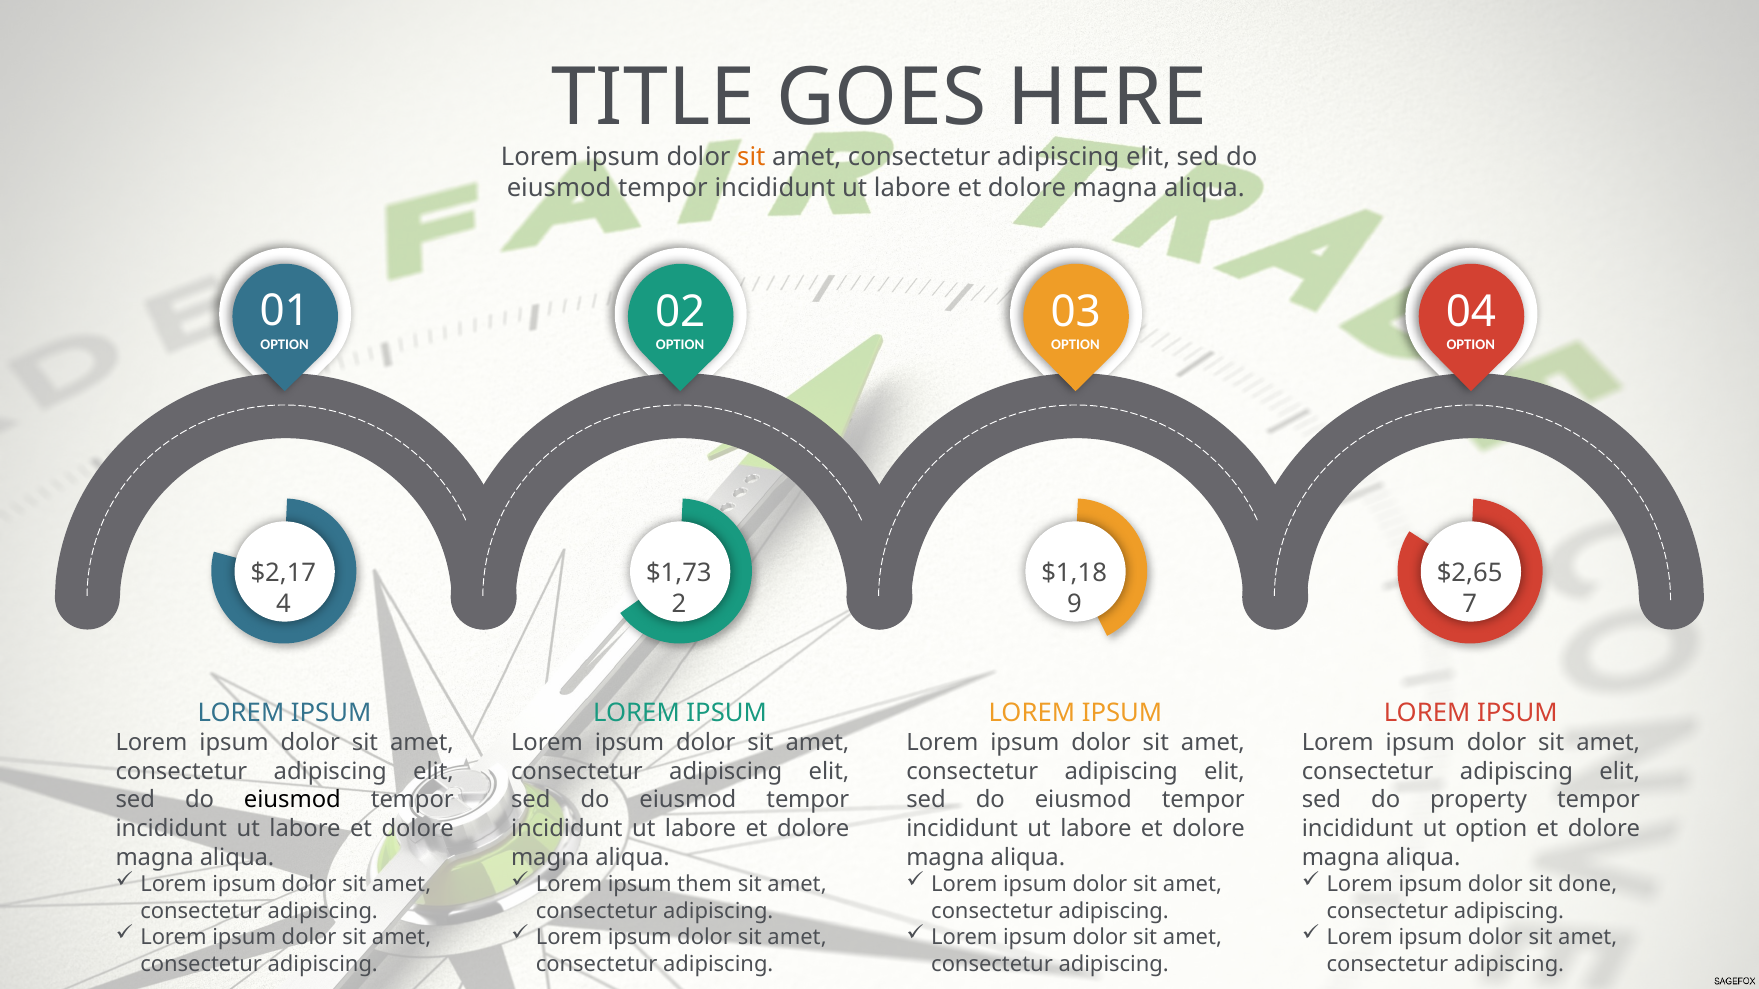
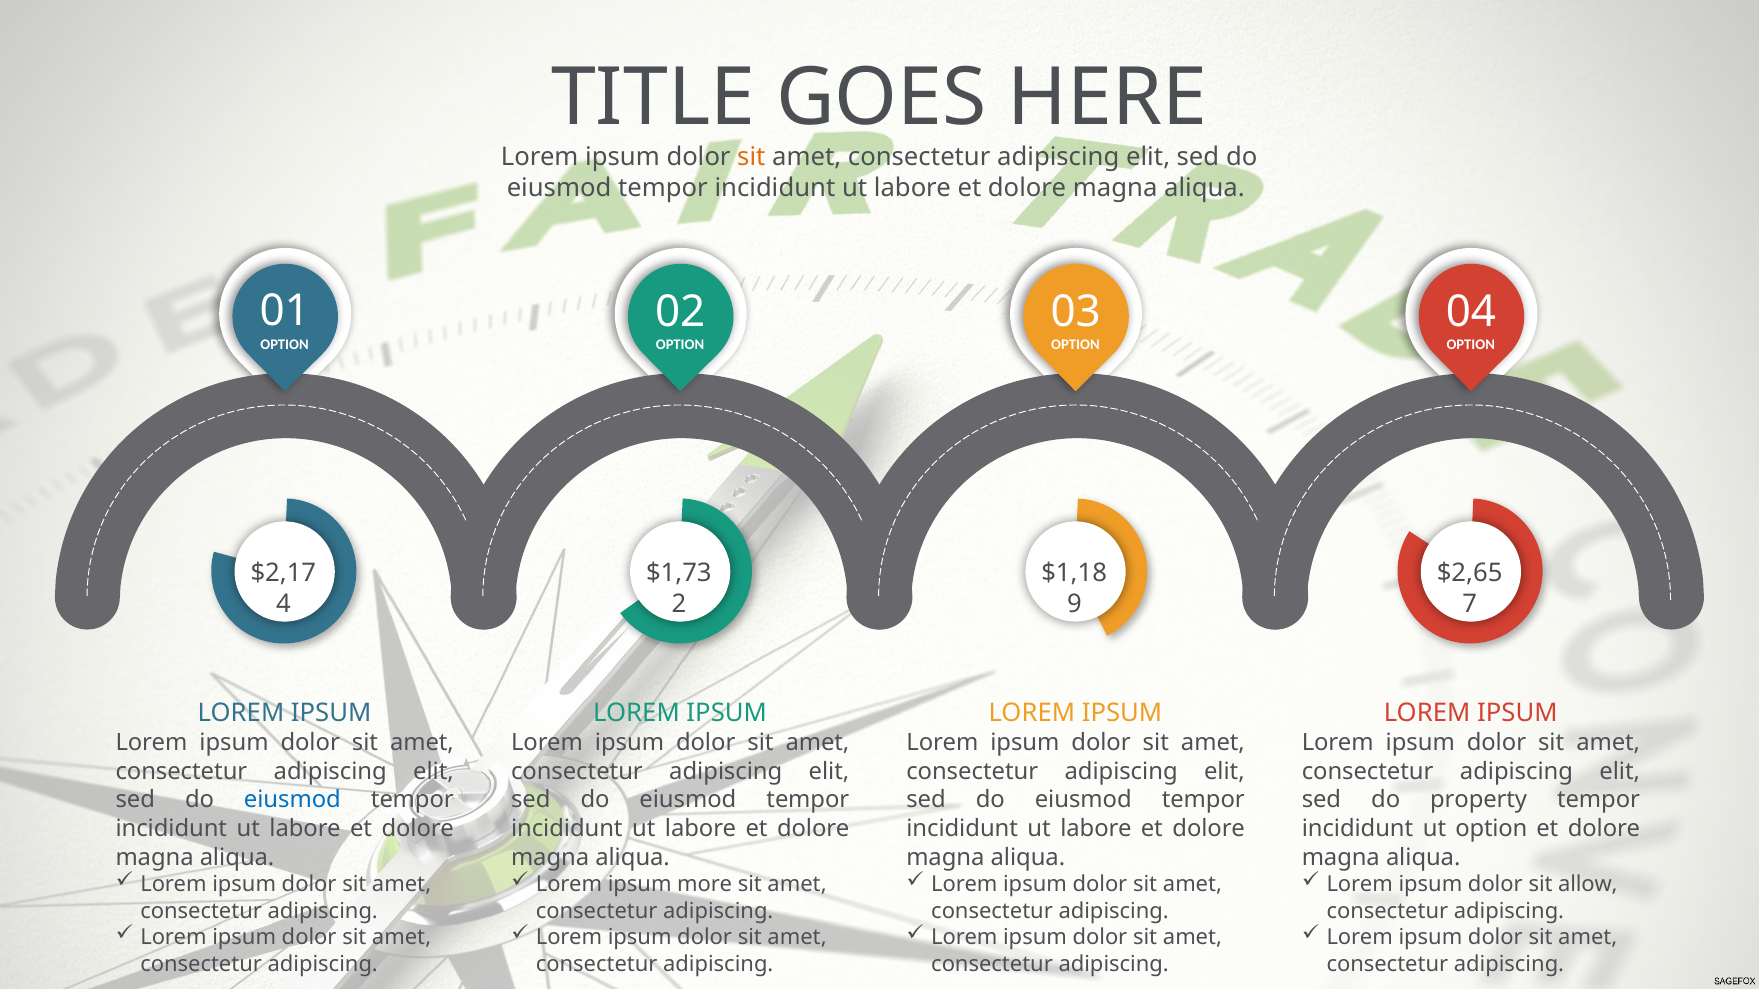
eiusmod at (292, 800) colour: black -> blue
them: them -> more
done: done -> allow
